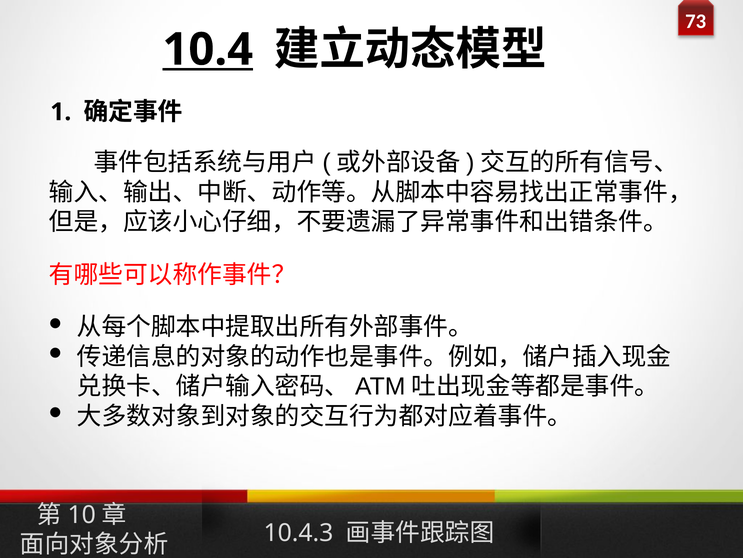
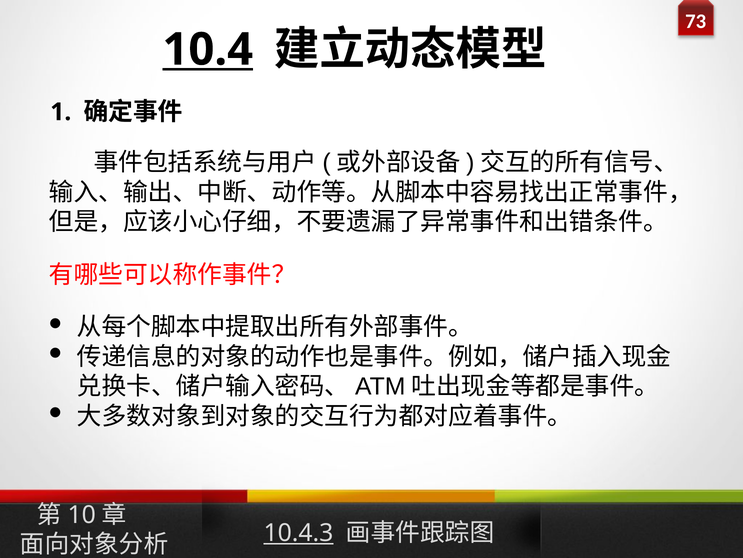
10.4.3 underline: none -> present
